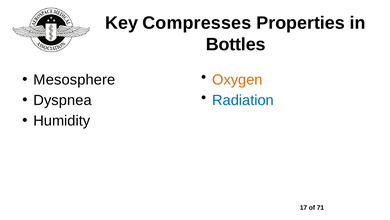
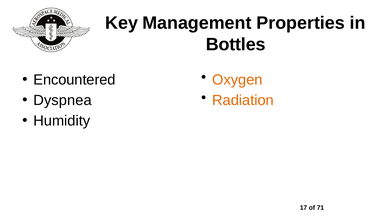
Compresses: Compresses -> Management
Mesosphere: Mesosphere -> Encountered
Radiation colour: blue -> orange
